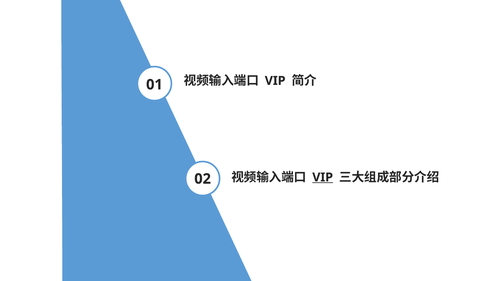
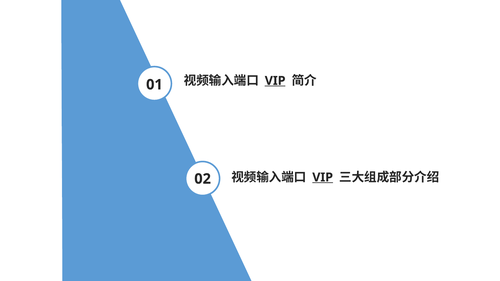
VIP at (275, 81) underline: none -> present
